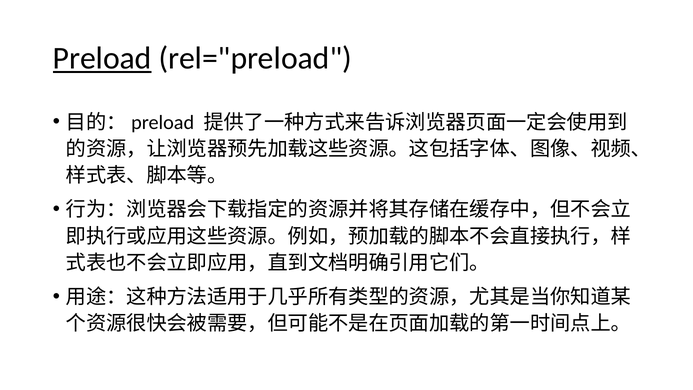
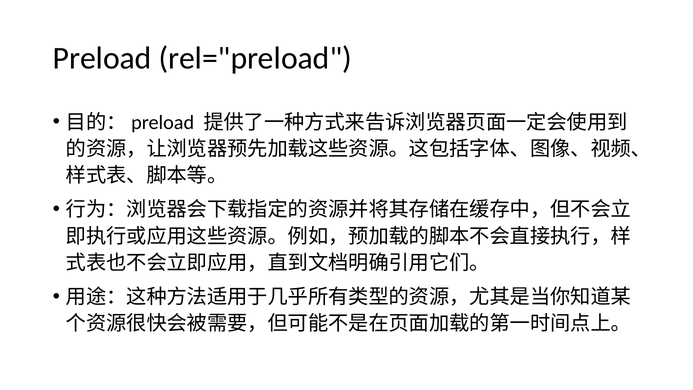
Preload underline: present -> none
